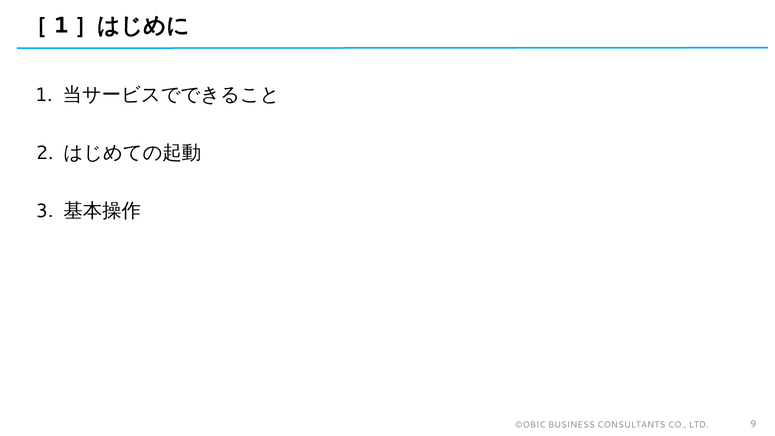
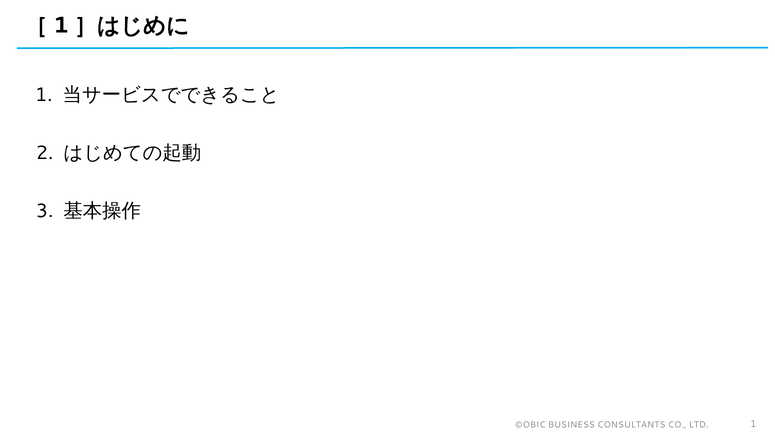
LTD 9: 9 -> 1
